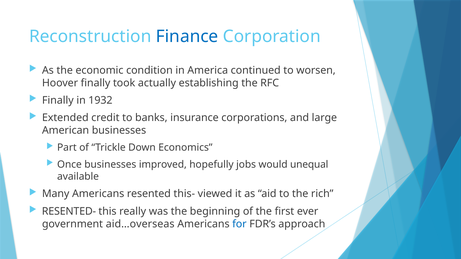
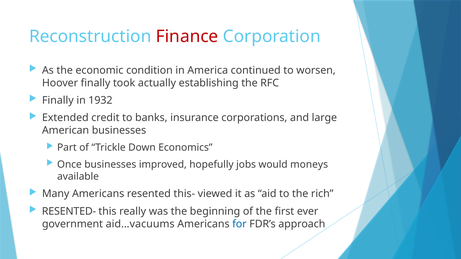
Finance colour: blue -> red
unequal: unequal -> moneys
aid…overseas: aid…overseas -> aid…vacuums
